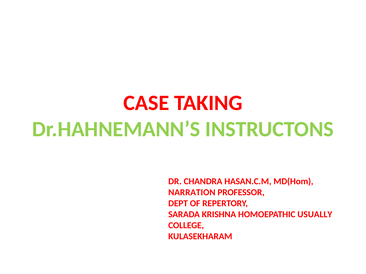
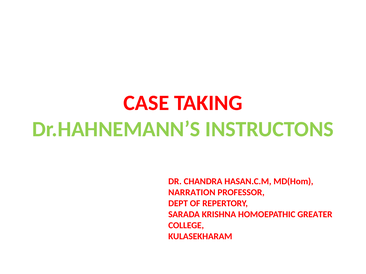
USUALLY: USUALLY -> GREATER
